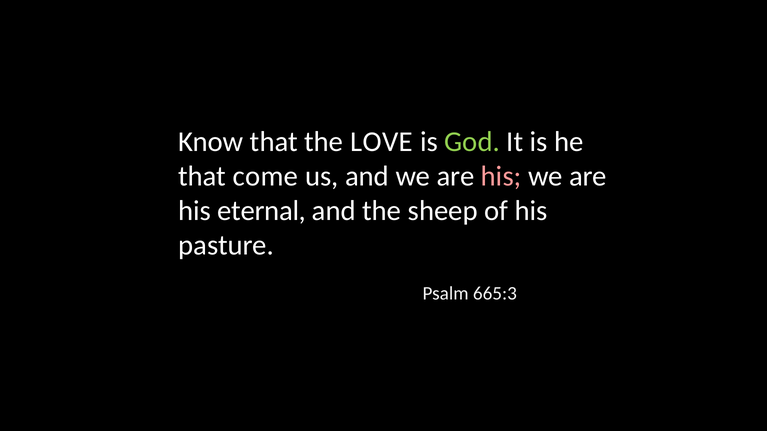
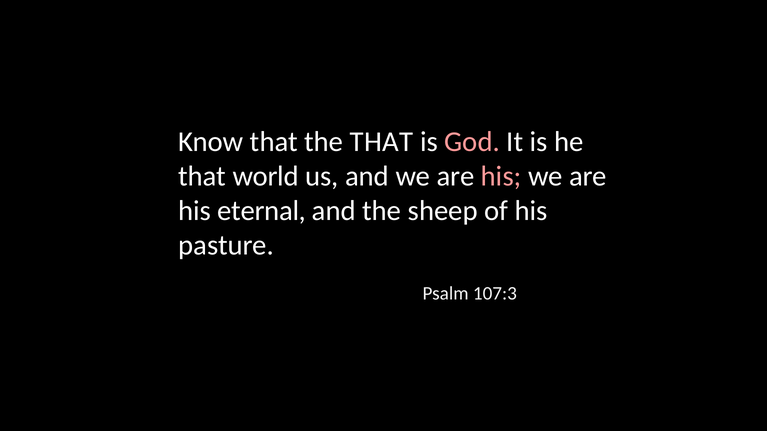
the LOVE: LOVE -> THAT
God colour: light green -> pink
come: come -> world
665:3: 665:3 -> 107:3
